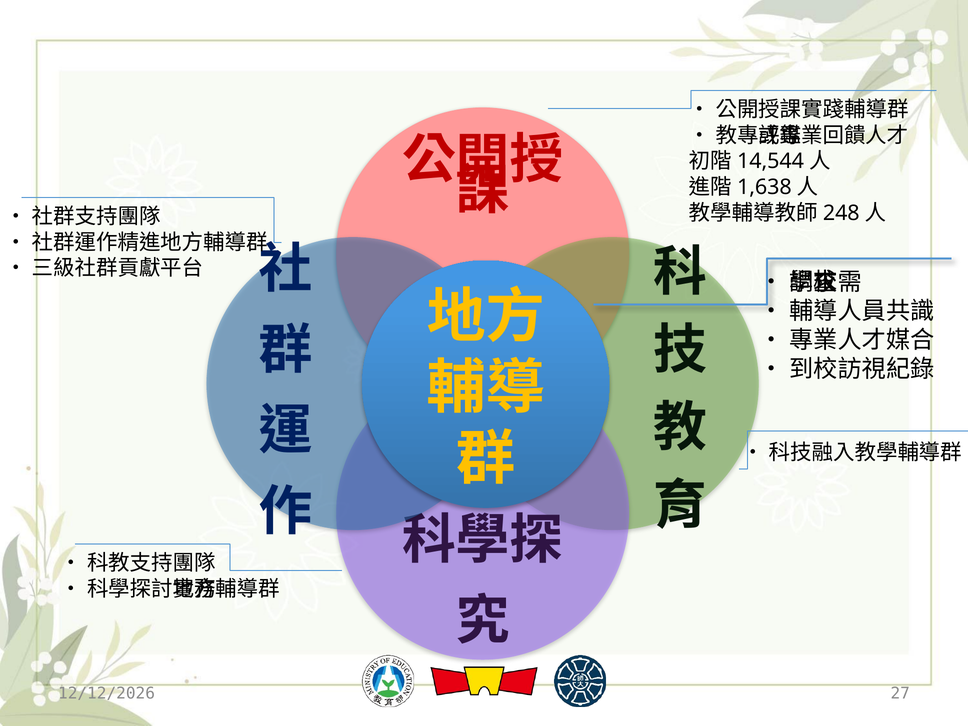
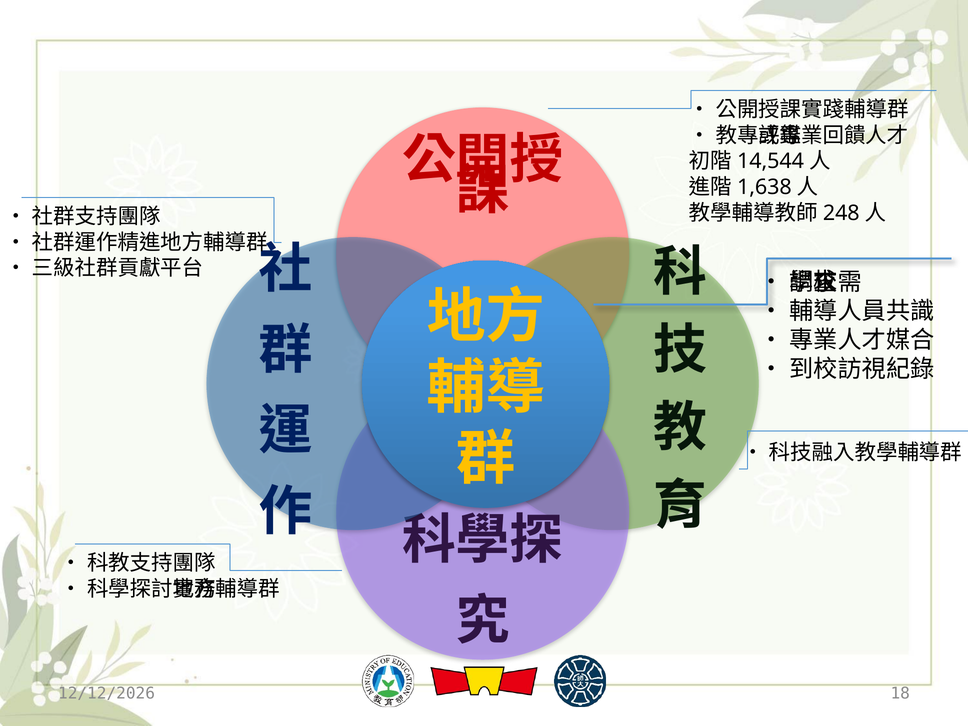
27: 27 -> 18
